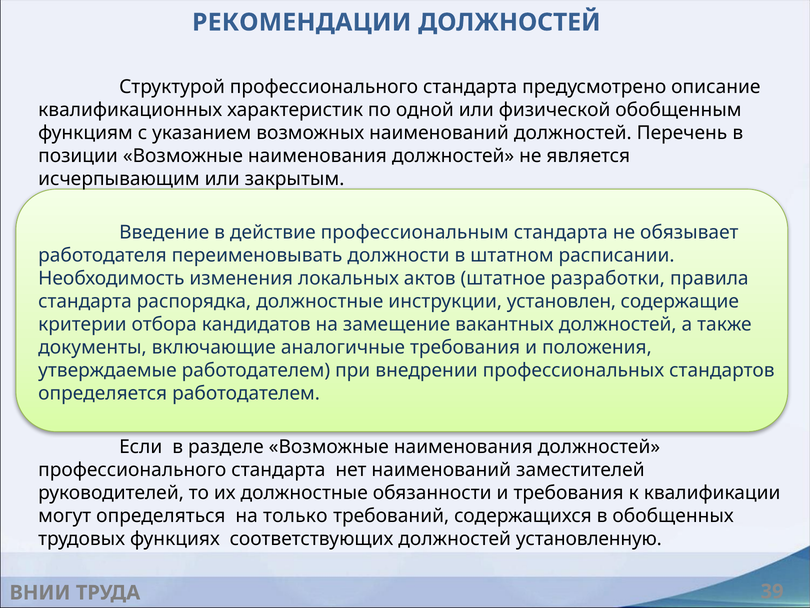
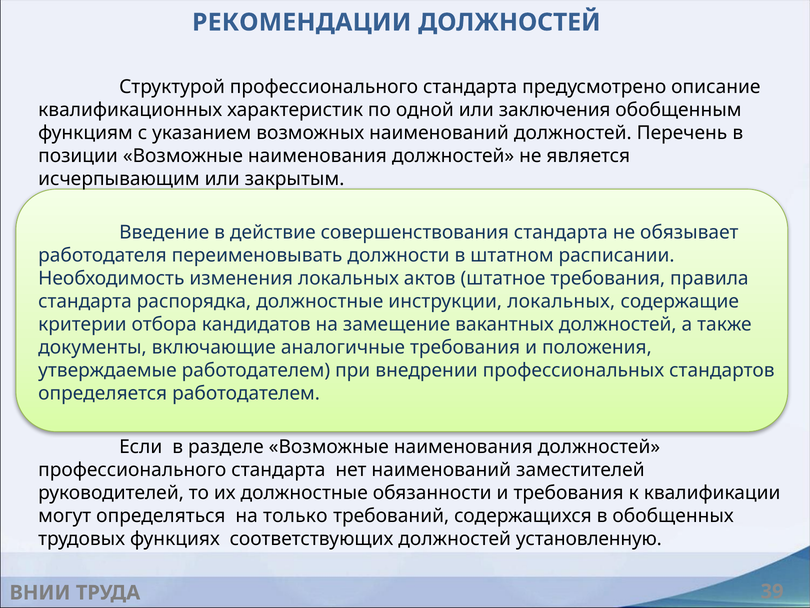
физической: физической -> заключения
профессиональным: профессиональным -> совершенствования
штатное разработки: разработки -> требования
инструкции установлен: установлен -> локальных
